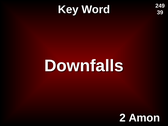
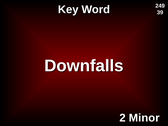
Amon: Amon -> Minor
